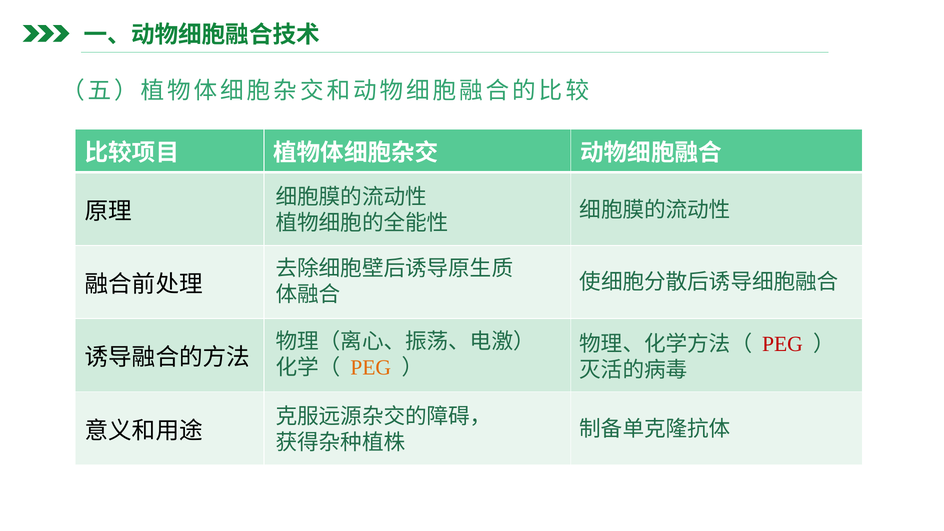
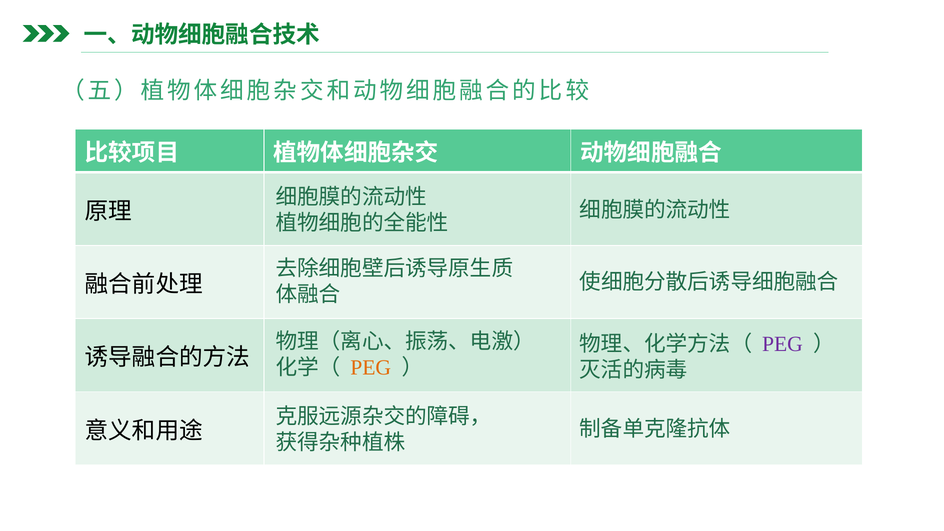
PEG at (782, 344) colour: red -> purple
